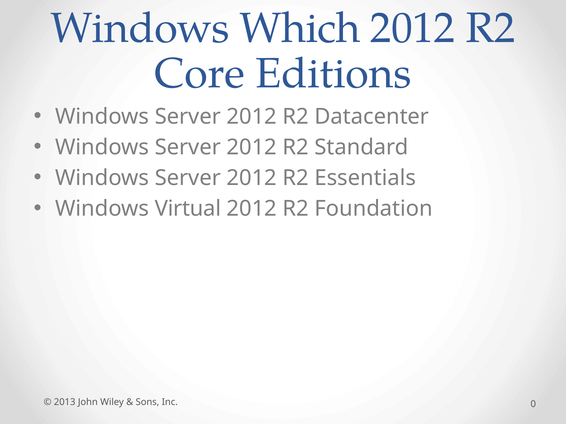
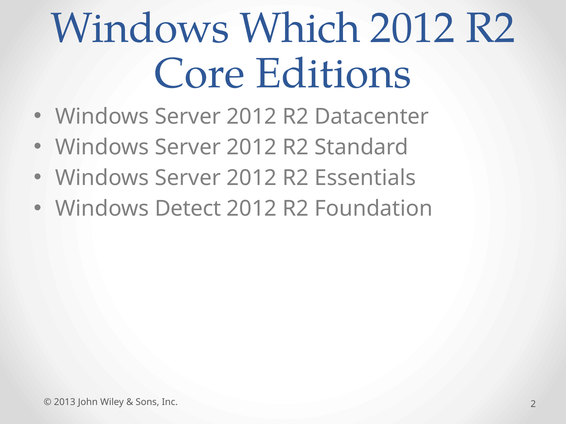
Virtual: Virtual -> Detect
0: 0 -> 2
